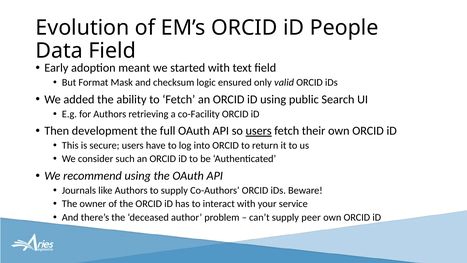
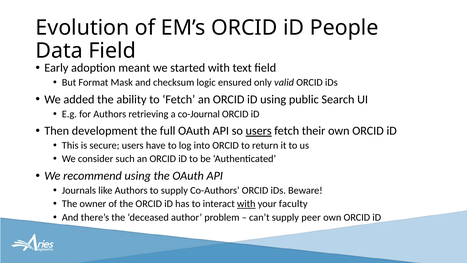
co-Facility: co-Facility -> co-Journal
with at (246, 204) underline: none -> present
service: service -> faculty
